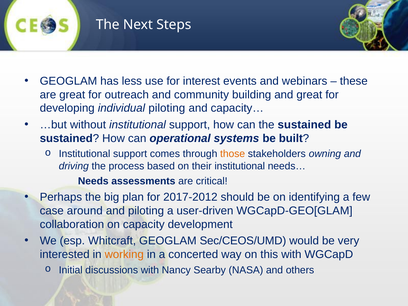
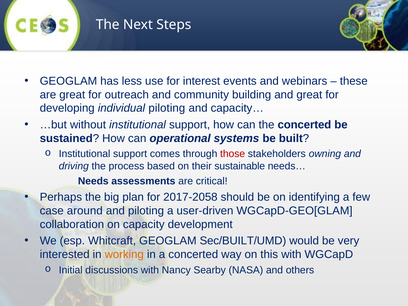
the sustained: sustained -> concerted
those colour: orange -> red
their institutional: institutional -> sustainable
2017-2012: 2017-2012 -> 2017-2058
Sec/CEOS/UMD: Sec/CEOS/UMD -> Sec/BUILT/UMD
